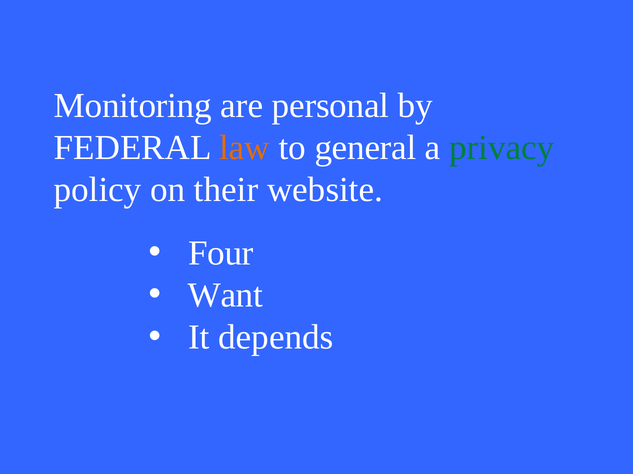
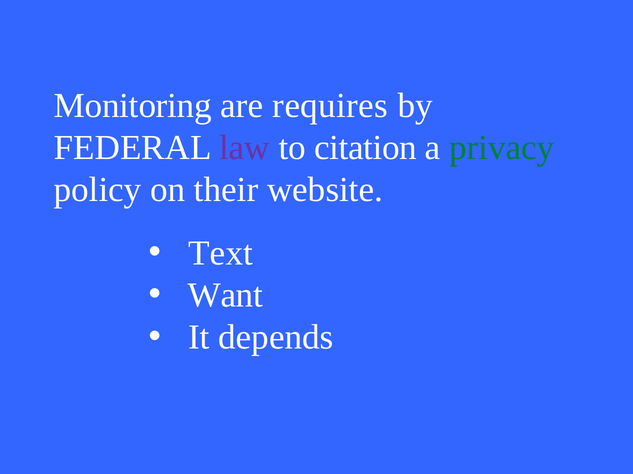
personal: personal -> requires
law colour: orange -> purple
general: general -> citation
Four: Four -> Text
